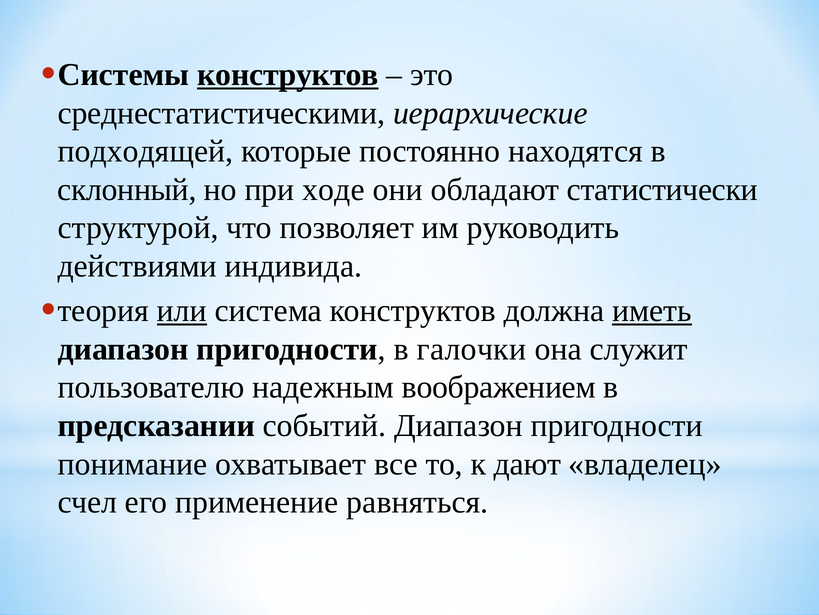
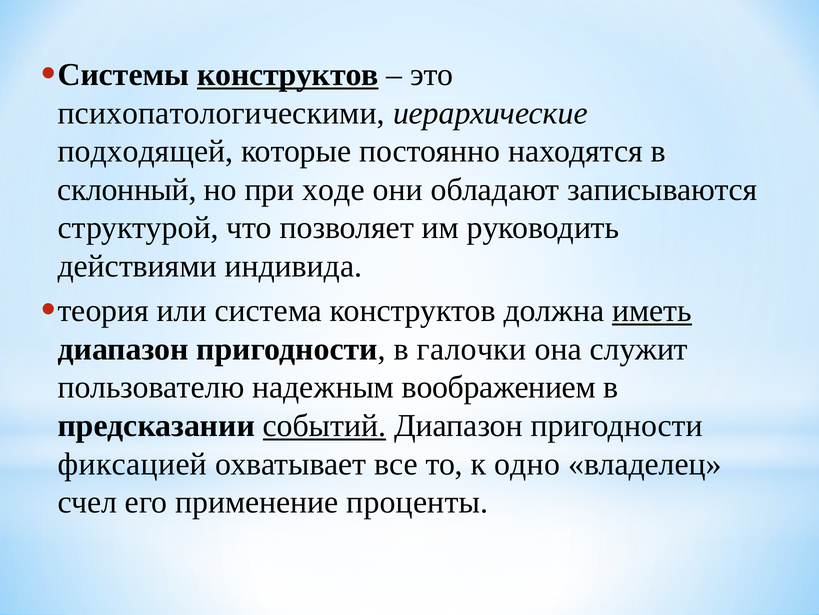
среднестатистическими: среднестатистическими -> психопатологическими
статистически: статистически -> записываются
или underline: present -> none
событий underline: none -> present
понимание: понимание -> фиксацией
дают: дают -> одно
равняться: равняться -> проценты
